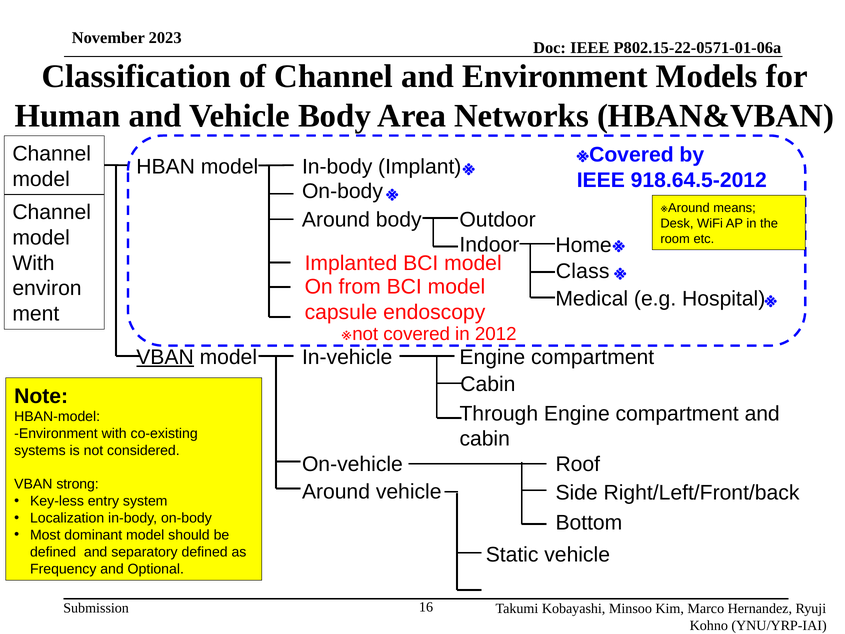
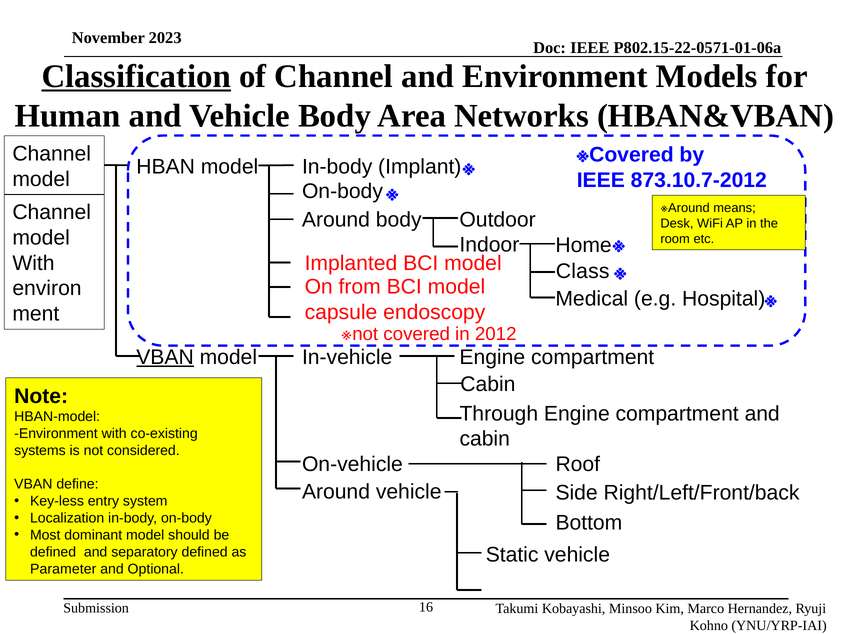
Classification underline: none -> present
918.64.5-2012: 918.64.5-2012 -> 873.10.7-2012
strong: strong -> define
Frequency: Frequency -> Parameter
